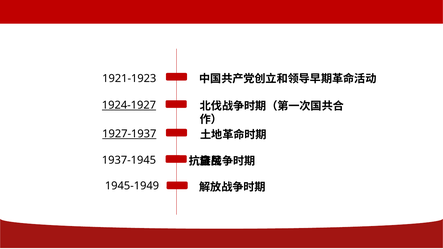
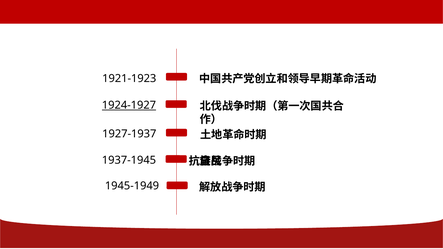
1927-1937 underline: present -> none
